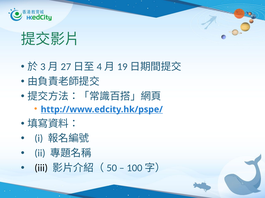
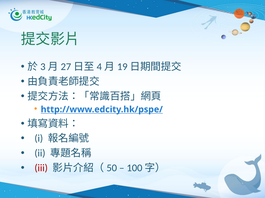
iii colour: black -> red
